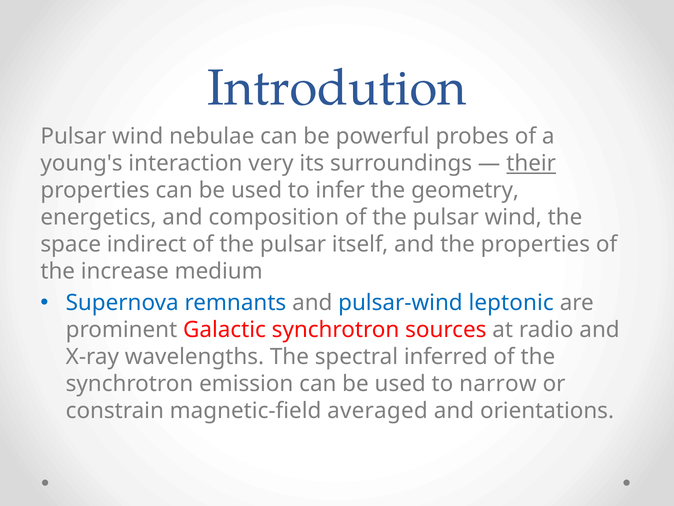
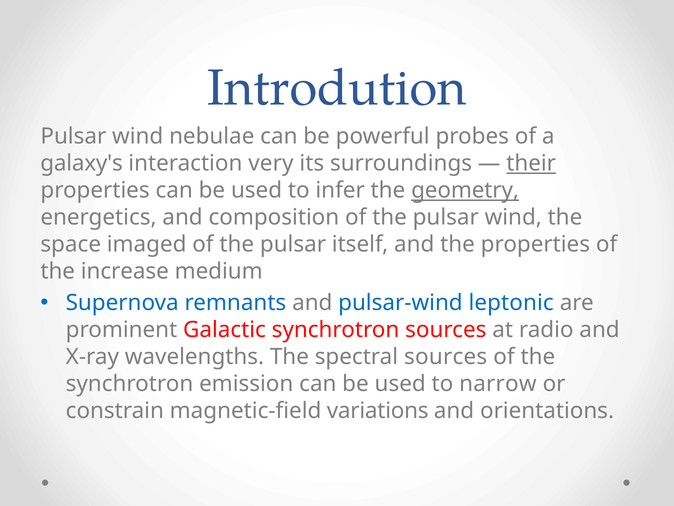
young's: young's -> galaxy's
geometry underline: none -> present
indirect: indirect -> imaged
spectral inferred: inferred -> sources
averaged: averaged -> variations
